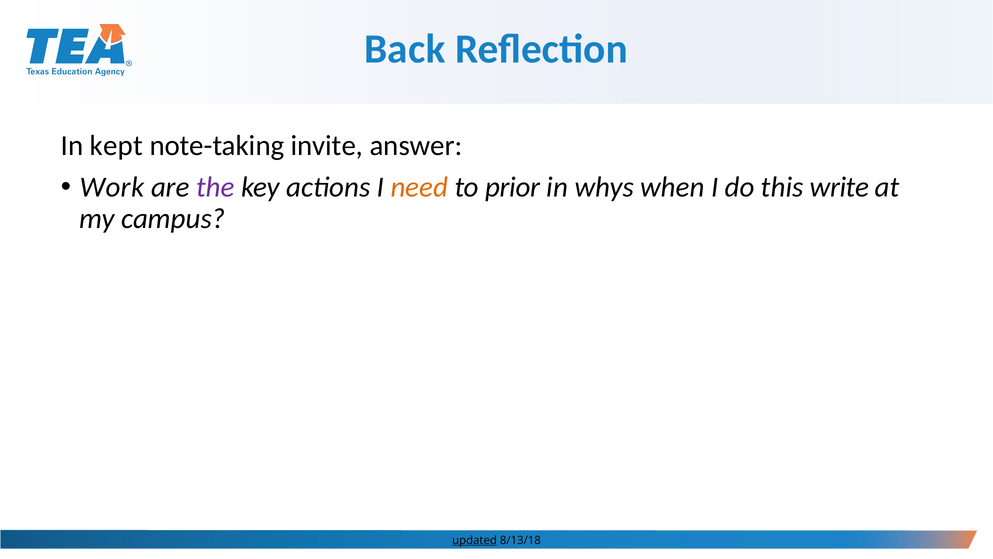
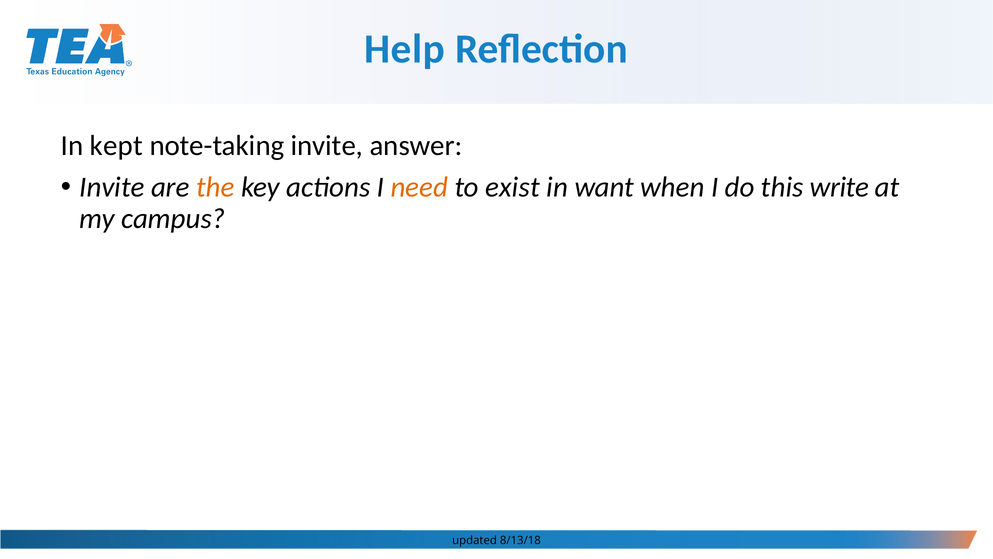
Back: Back -> Help
Work at (112, 187): Work -> Invite
the colour: purple -> orange
prior: prior -> exist
whys: whys -> want
updated underline: present -> none
